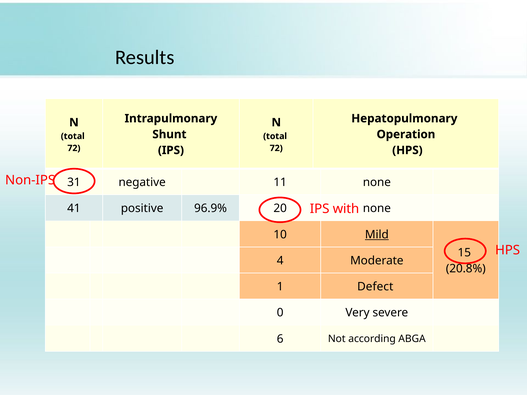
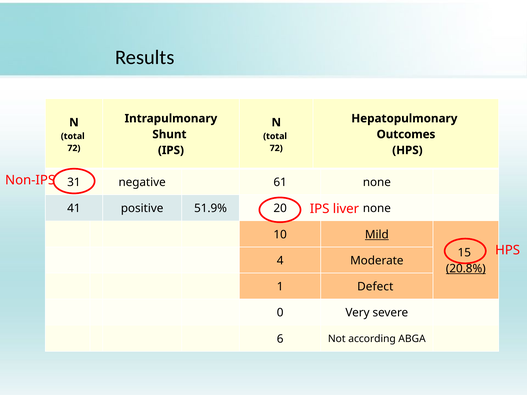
Operation: Operation -> Outcomes
11: 11 -> 61
96.9%: 96.9% -> 51.9%
with: with -> liver
20.8% underline: none -> present
